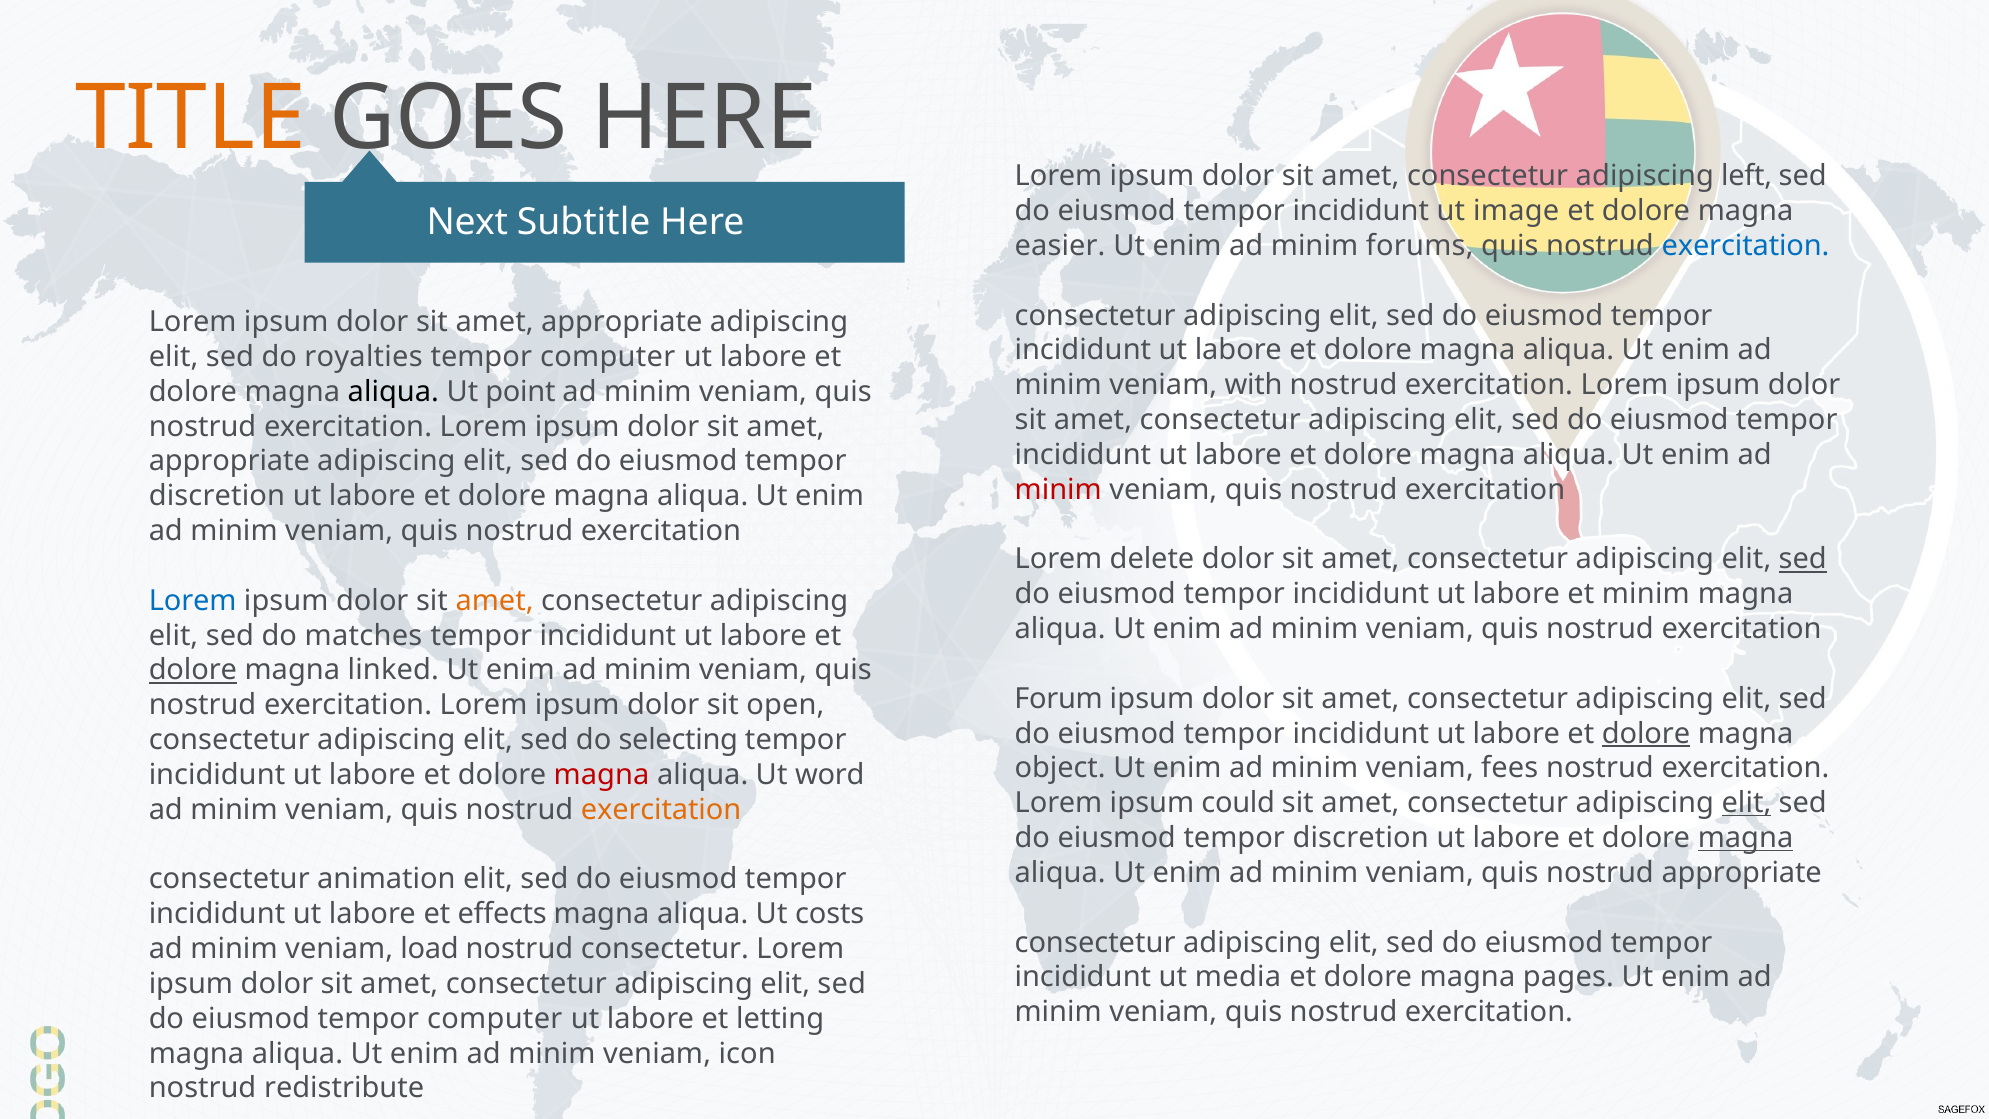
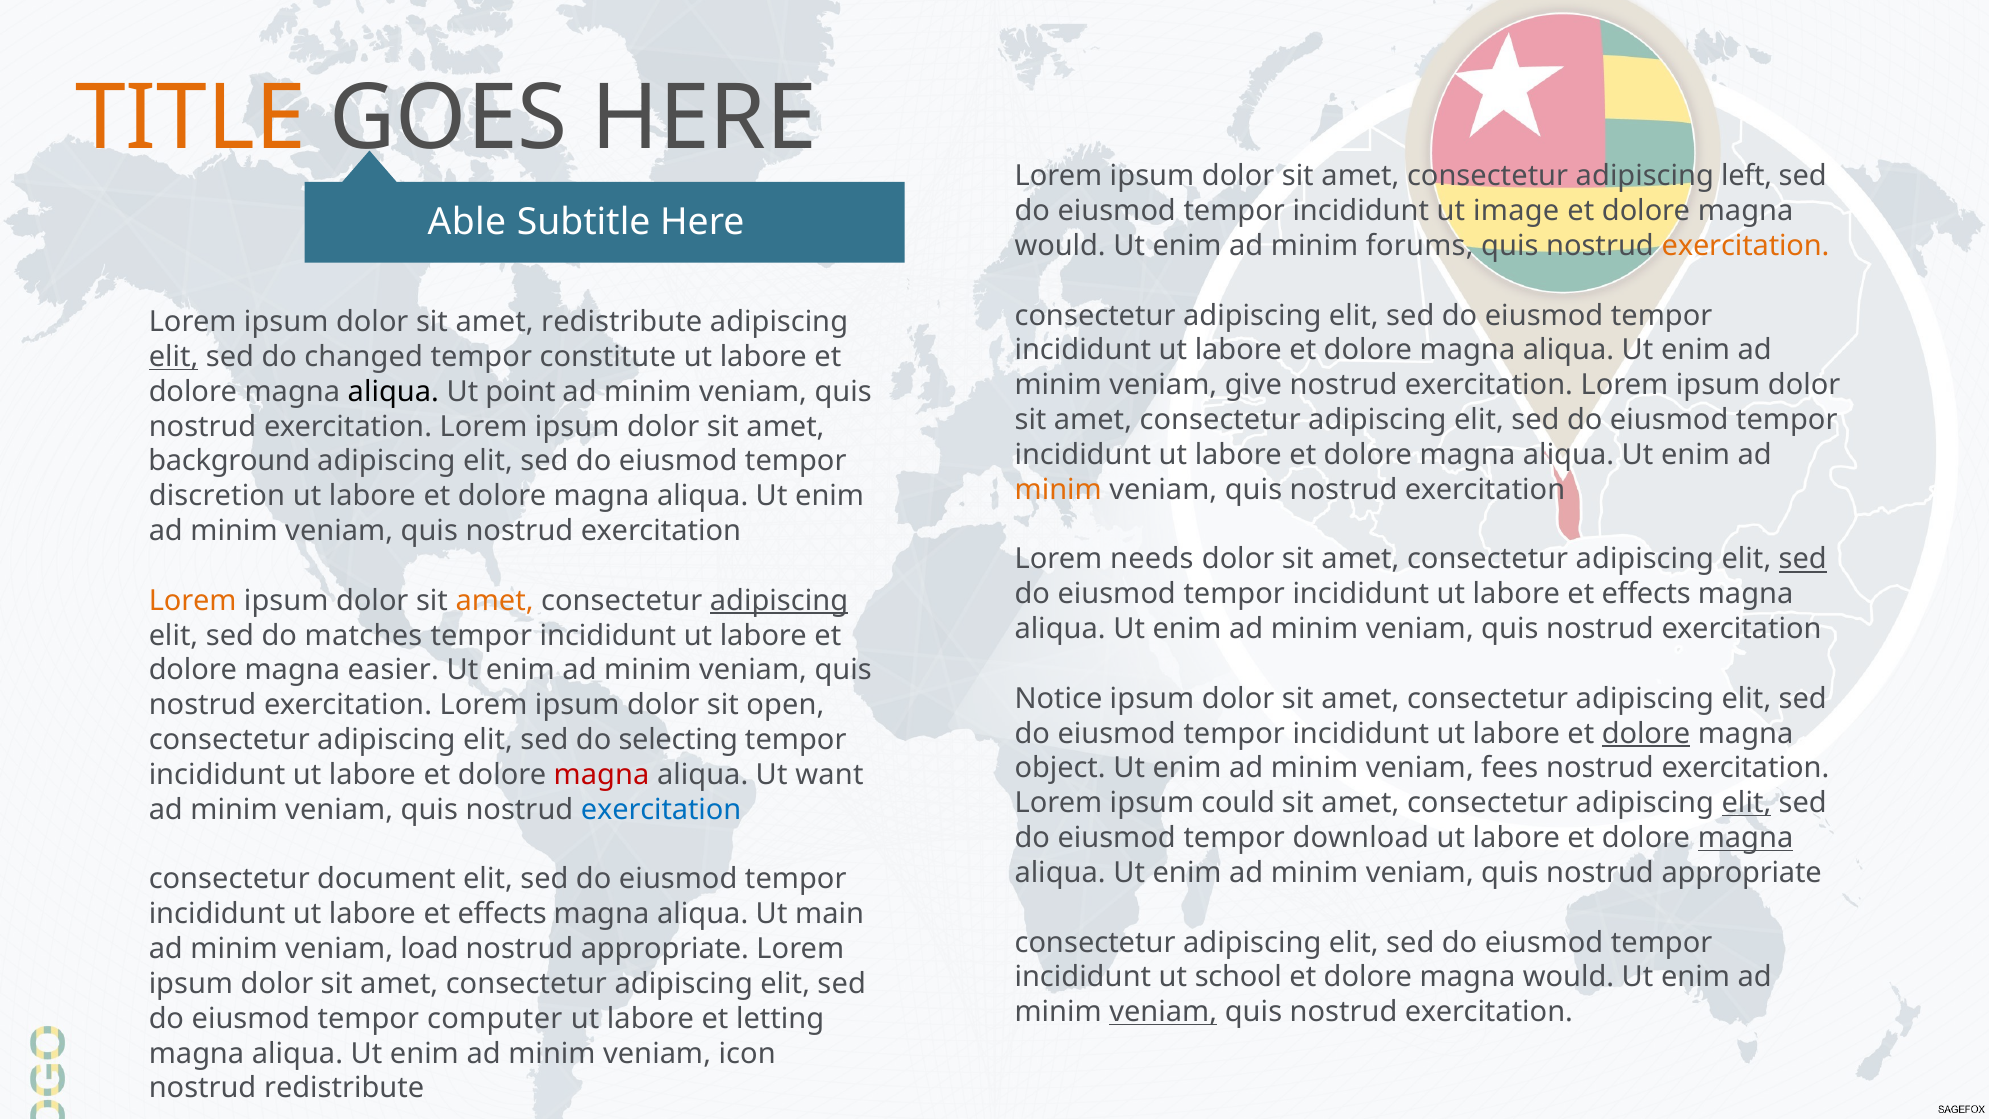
Next: Next -> Able
easier at (1060, 246): easier -> would
exercitation at (1746, 246) colour: blue -> orange
appropriate at (622, 322): appropriate -> redistribute
elit at (174, 357) underline: none -> present
royalties: royalties -> changed
computer at (608, 357): computer -> constitute
with: with -> give
appropriate at (229, 461): appropriate -> background
minim at (1058, 490) colour: red -> orange
delete: delete -> needs
minim at (1646, 594): minim -> effects
Lorem at (193, 601) colour: blue -> orange
adipiscing at (779, 601) underline: none -> present
dolore at (193, 670) underline: present -> none
linked: linked -> easier
Forum: Forum -> Notice
word: word -> want
exercitation at (661, 810) colour: orange -> blue
discretion at (1361, 838): discretion -> download
animation: animation -> document
costs: costs -> main
consectetur at (665, 949): consectetur -> appropriate
media: media -> school
pages at (1568, 977): pages -> would
veniam at (1163, 1012) underline: none -> present
